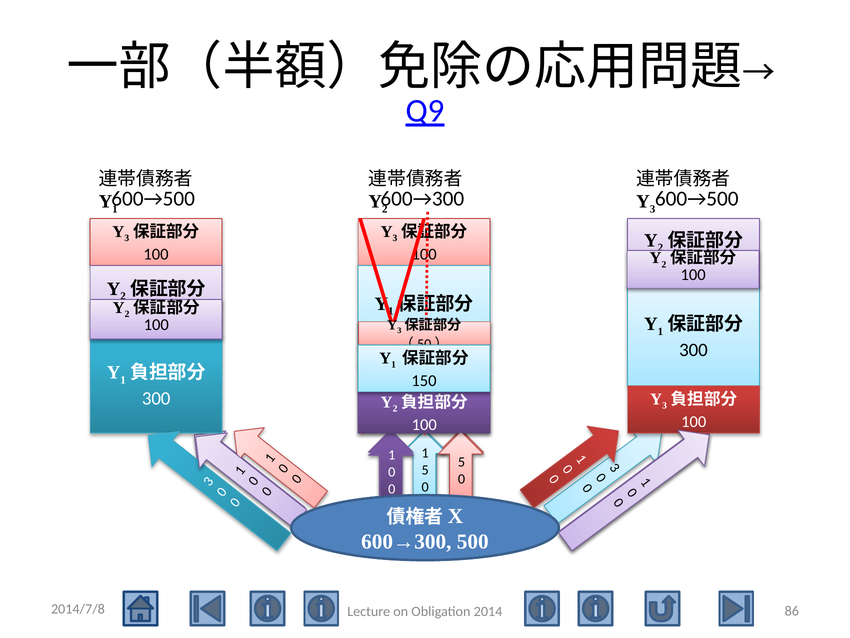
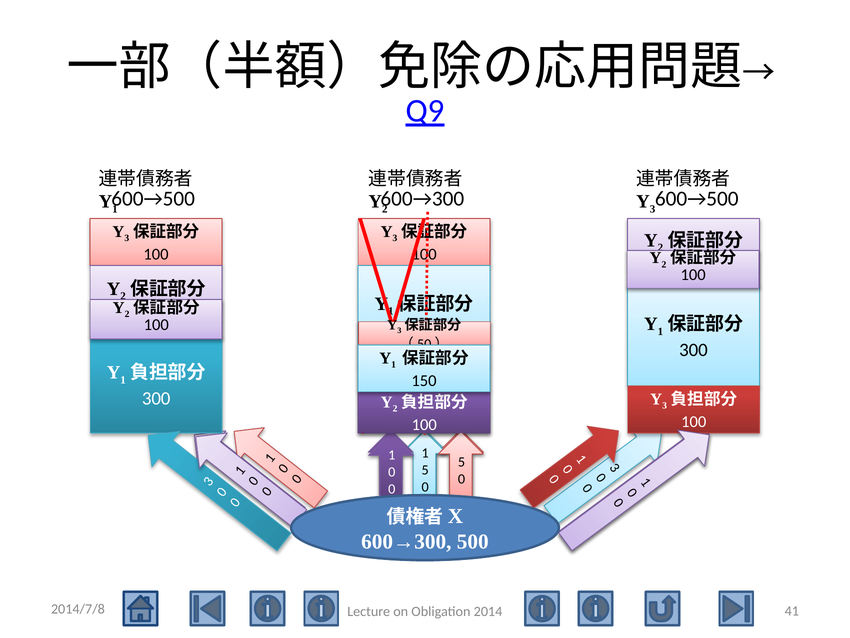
86: 86 -> 41
